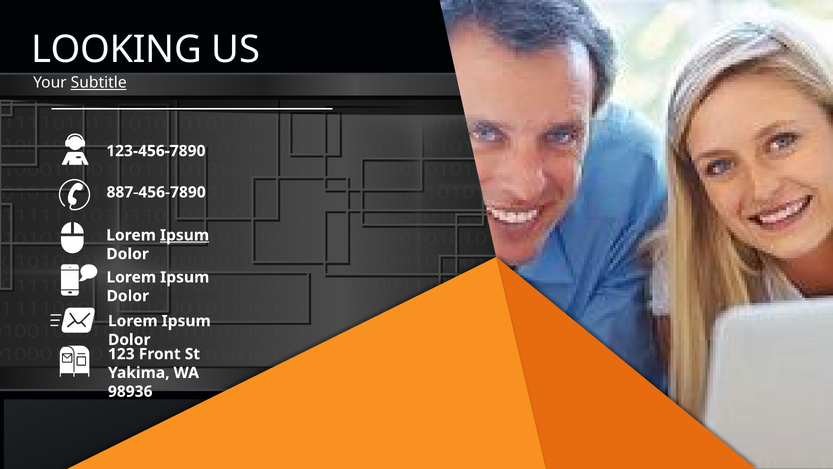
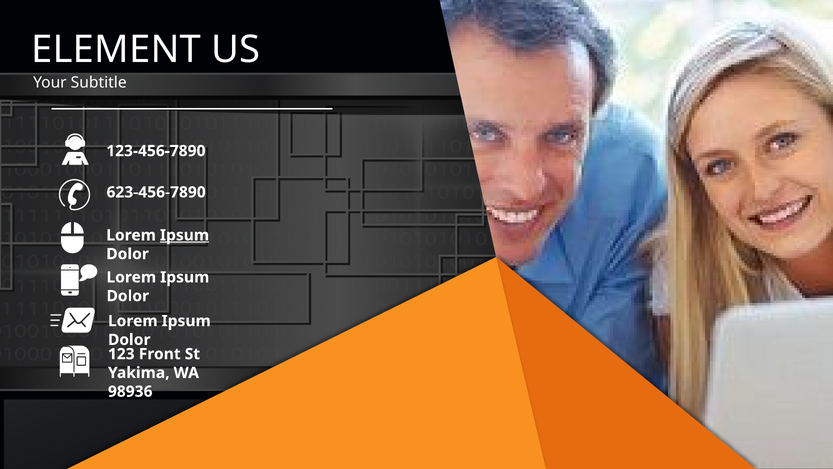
LOOKING: LOOKING -> ELEMENT
Subtitle underline: present -> none
887-456-7890: 887-456-7890 -> 623-456-7890
